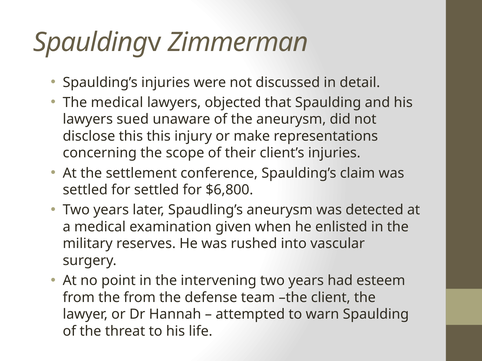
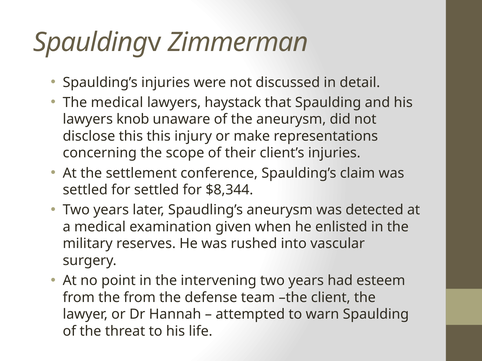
objected: objected -> haystack
sued: sued -> knob
$6,800: $6,800 -> $8,344
